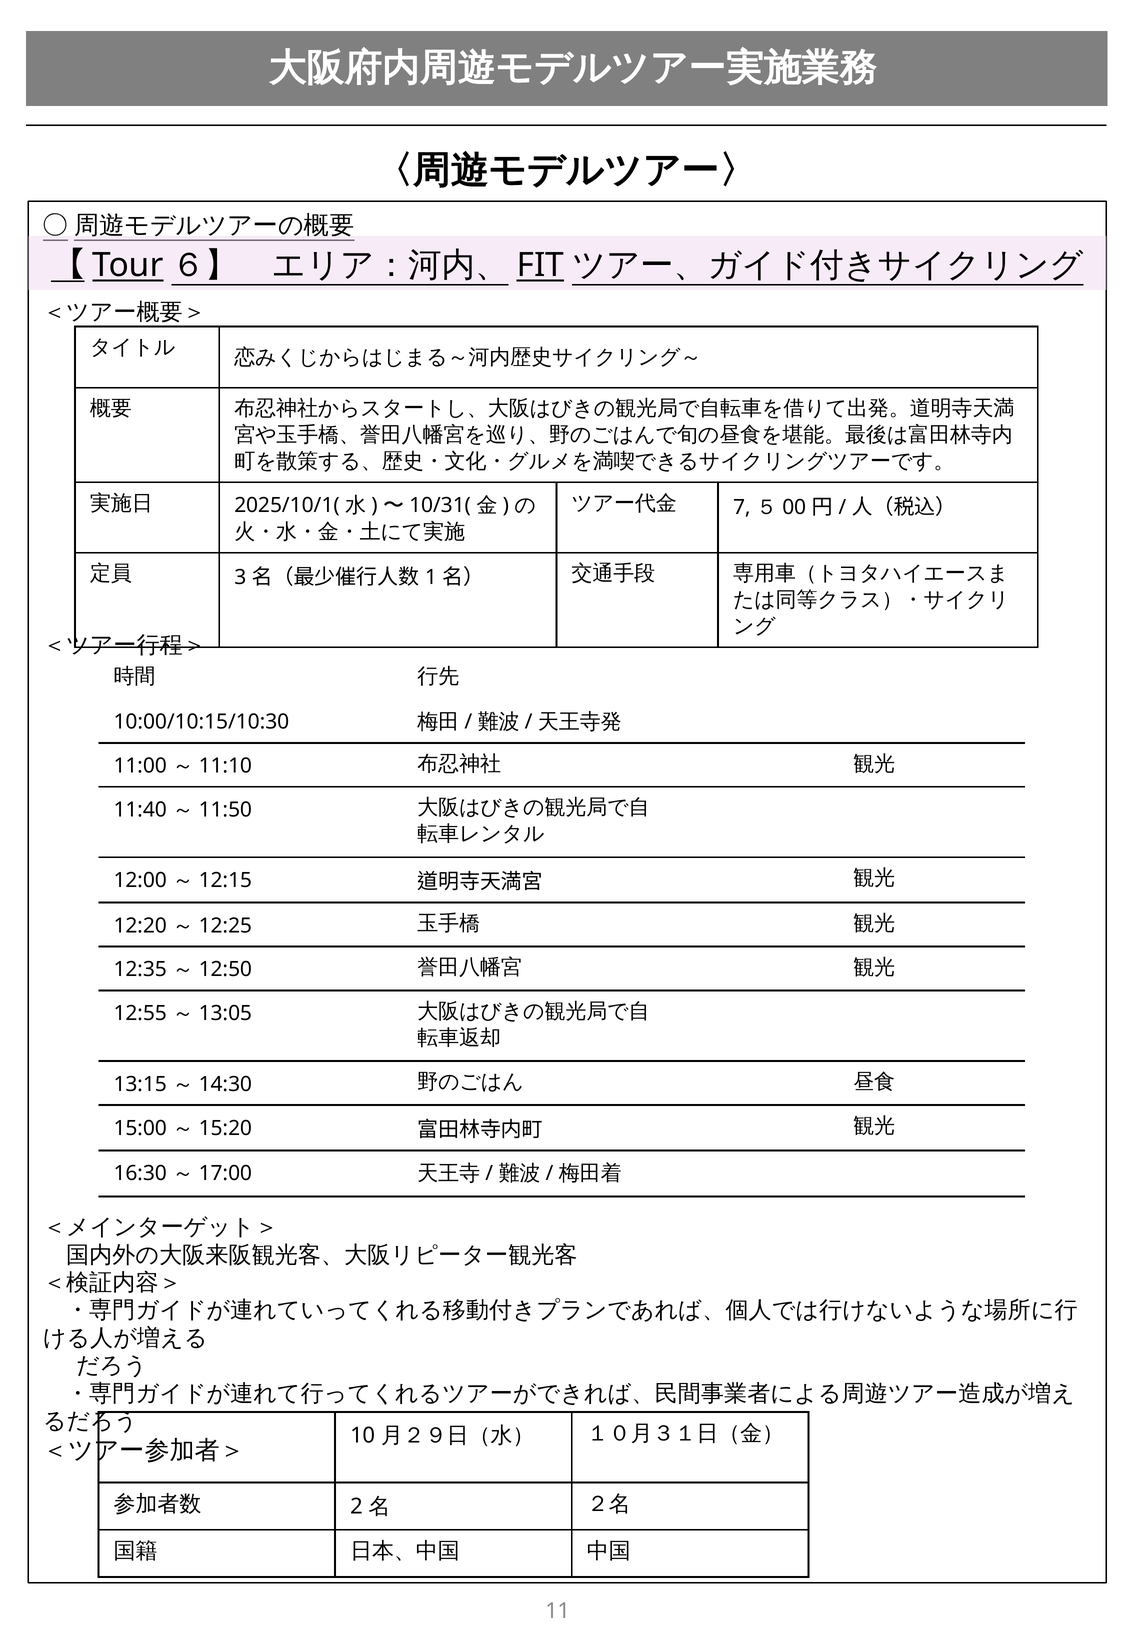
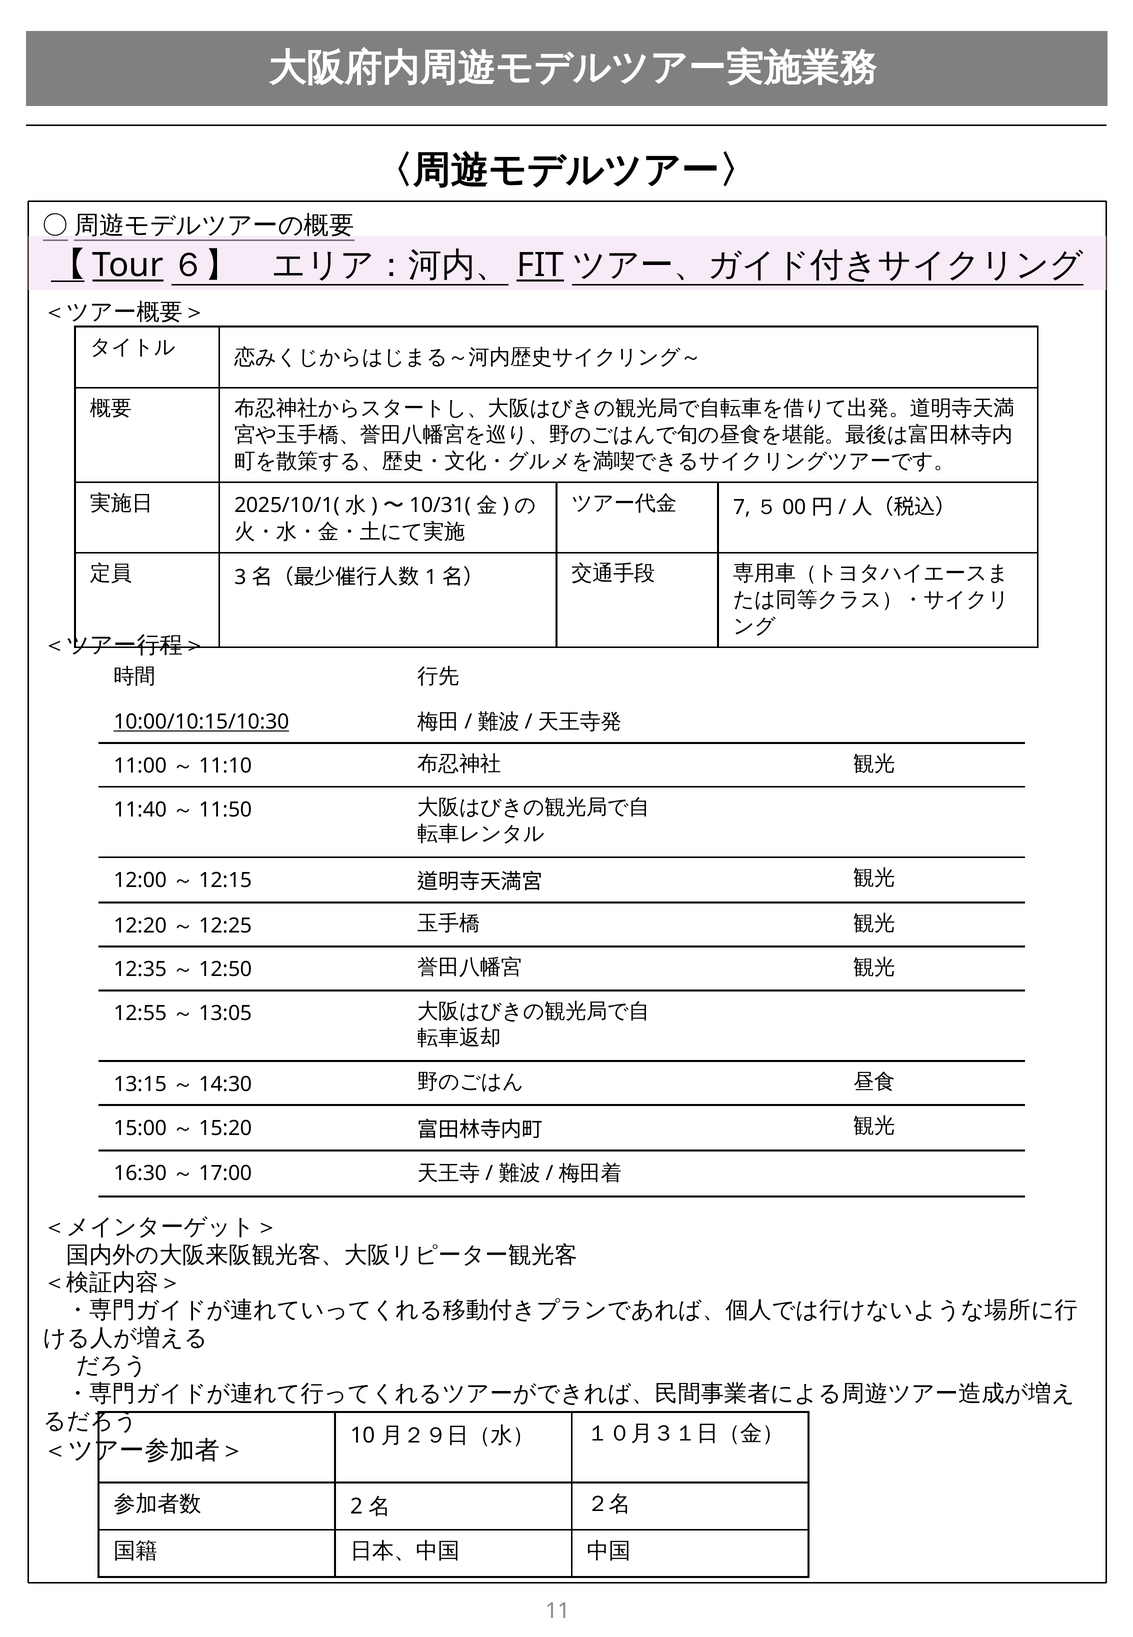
10:00/10:15/10:30 underline: none -> present
